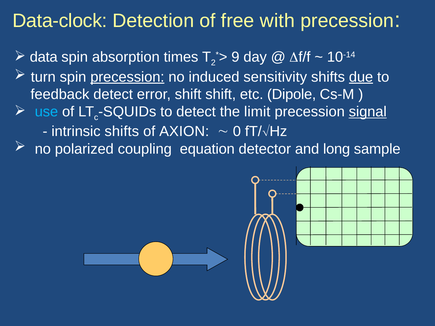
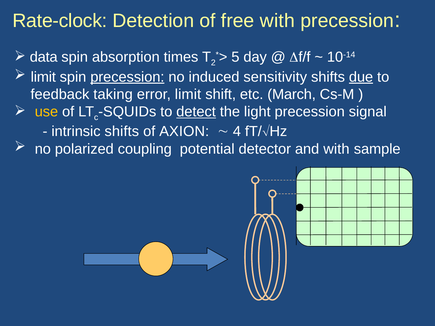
Data-clock: Data-clock -> Rate-clock
9: 9 -> 5
turn at (43, 77): turn -> limit
feedback detect: detect -> taking
error shift: shift -> limit
Dipole: Dipole -> March
use colour: light blue -> yellow
detect at (196, 112) underline: none -> present
limit: limit -> light
signal underline: present -> none
0: 0 -> 4
equation: equation -> potential
and long: long -> with
